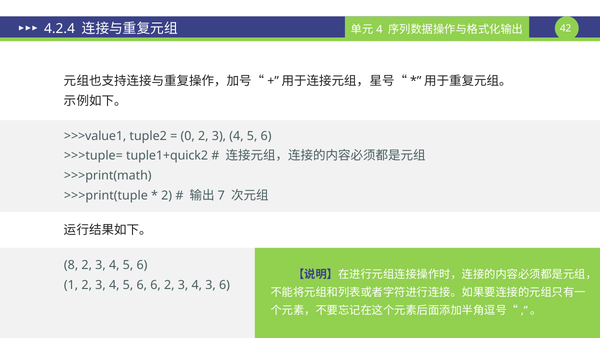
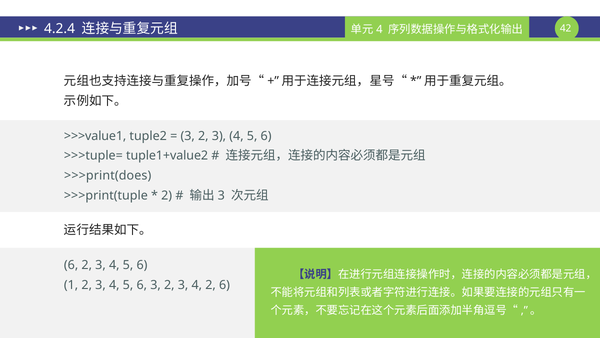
0 at (188, 136): 0 -> 3
tuple1+quick2: tuple1+quick2 -> tuple1+value2
>>>print(math: >>>print(math -> >>>print(does
7 at (221, 195): 7 -> 3
8 at (71, 265): 8 -> 6
6 6: 6 -> 3
4 3: 3 -> 2
